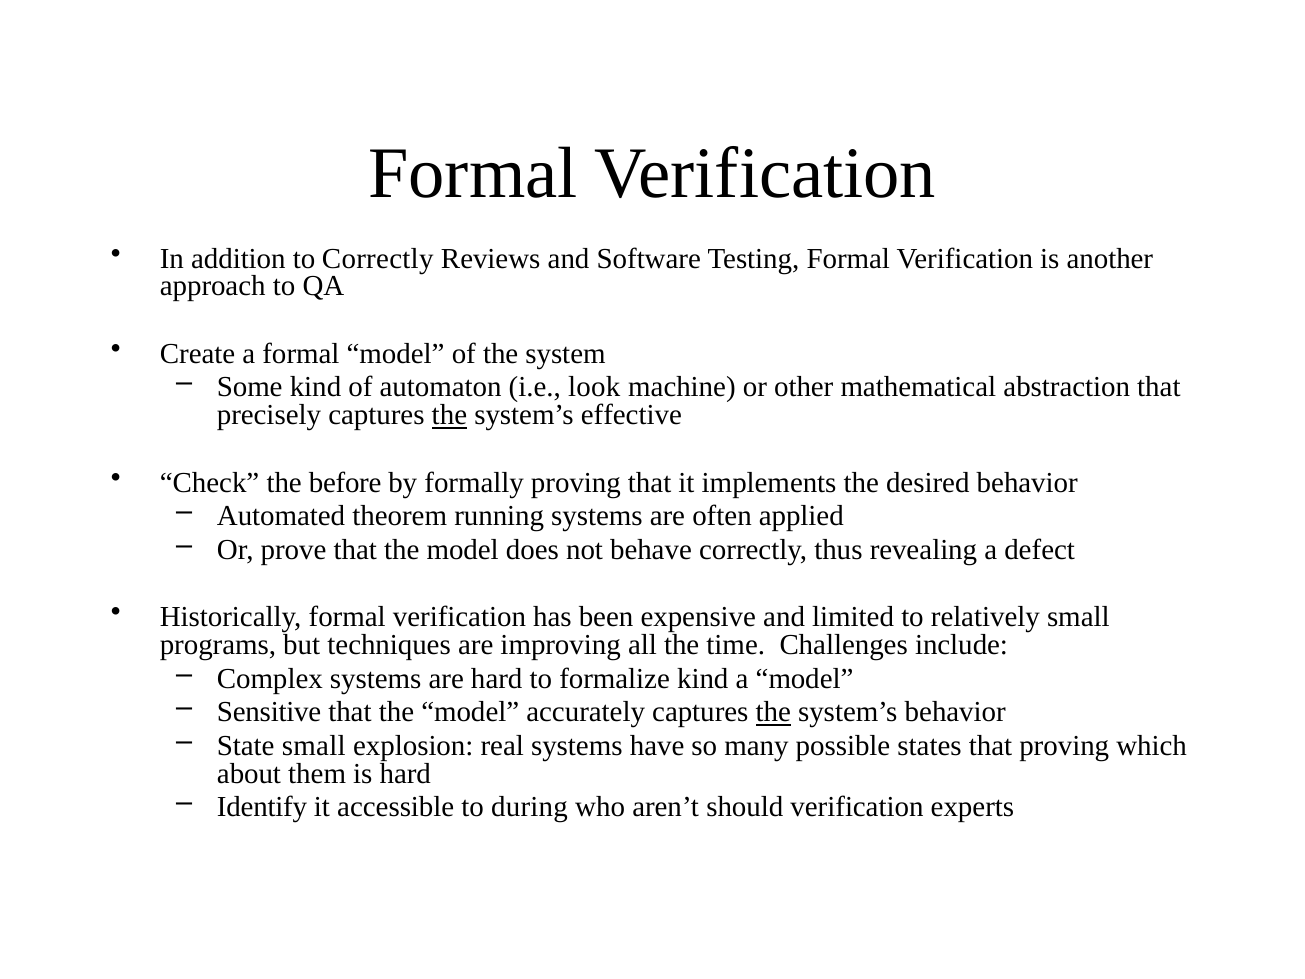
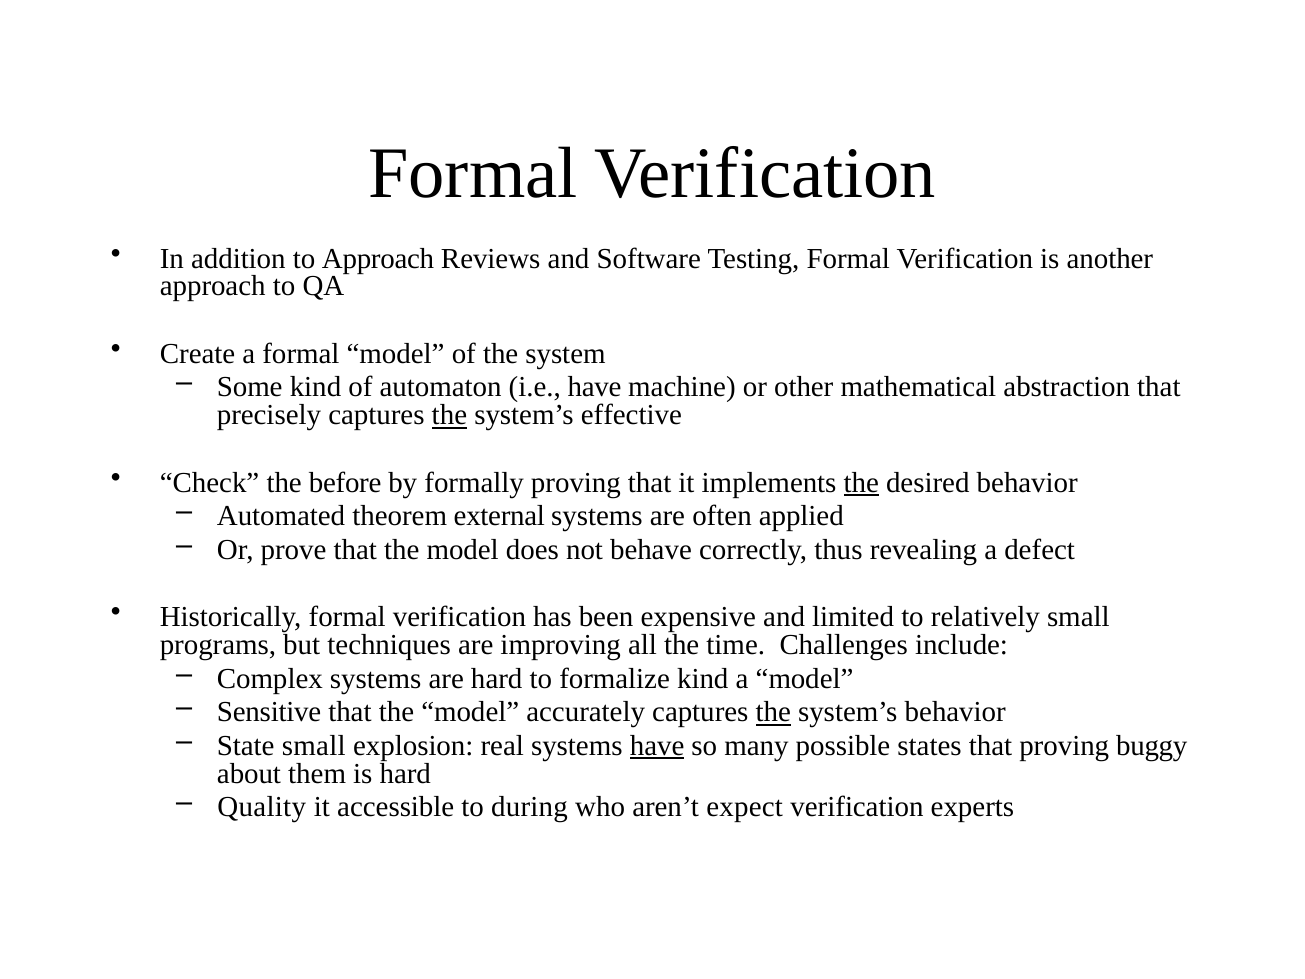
to Correctly: Correctly -> Approach
i.e look: look -> have
the at (861, 482) underline: none -> present
running: running -> external
have at (657, 746) underline: none -> present
which: which -> buggy
Identify: Identify -> Quality
should: should -> expect
